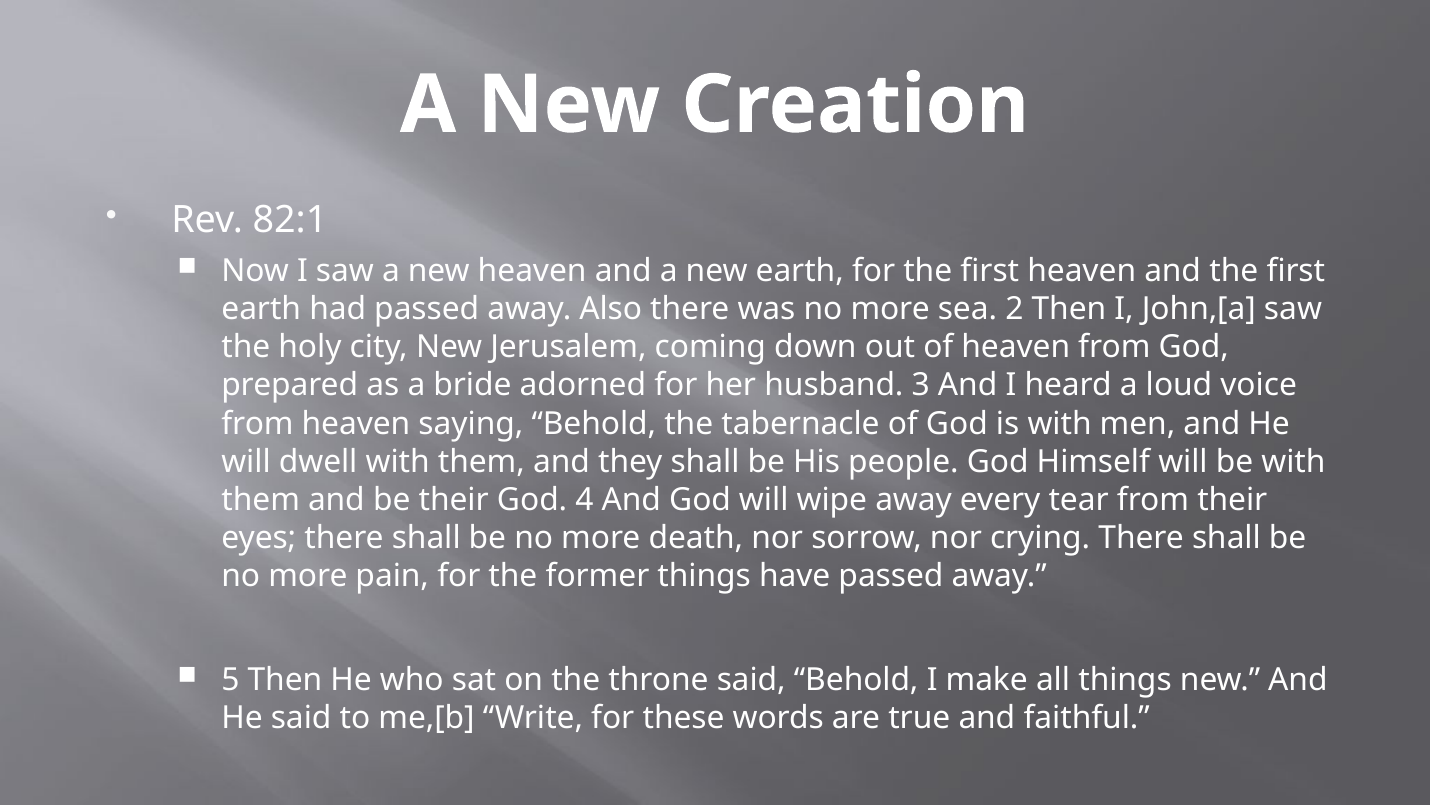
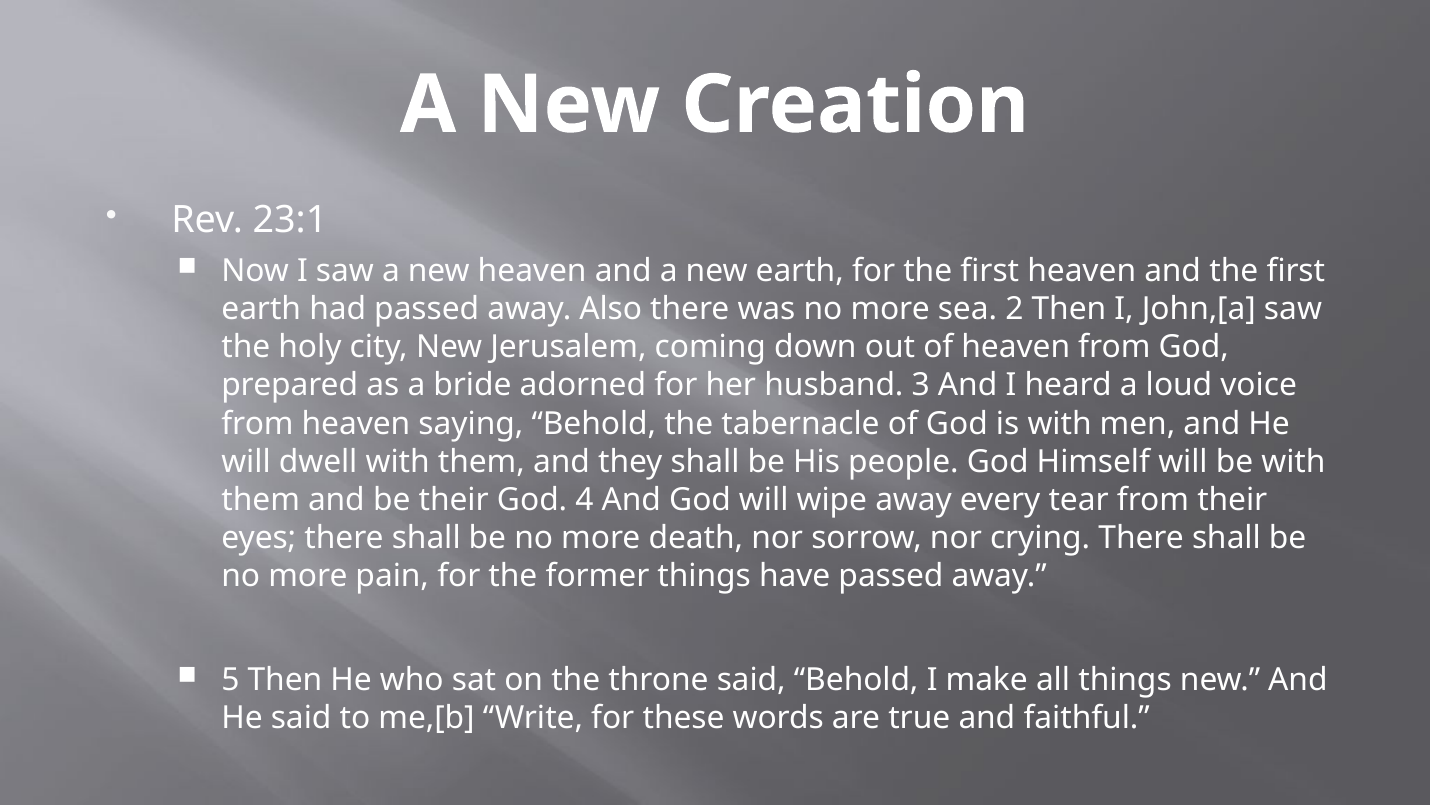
82:1: 82:1 -> 23:1
